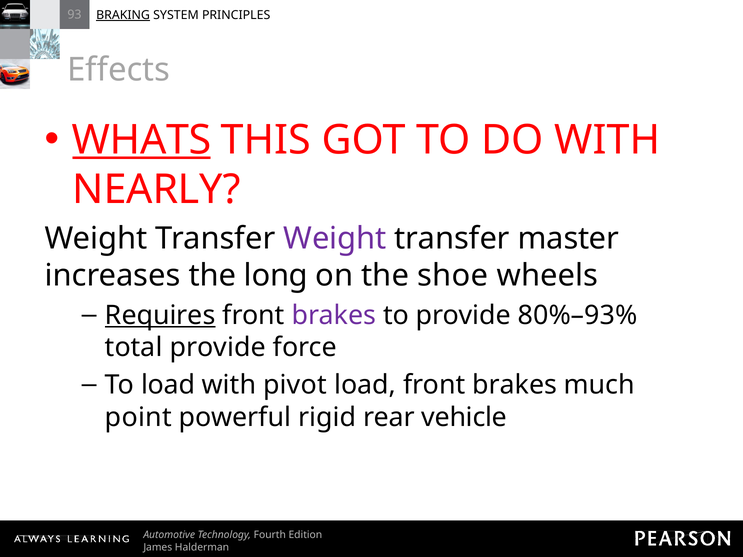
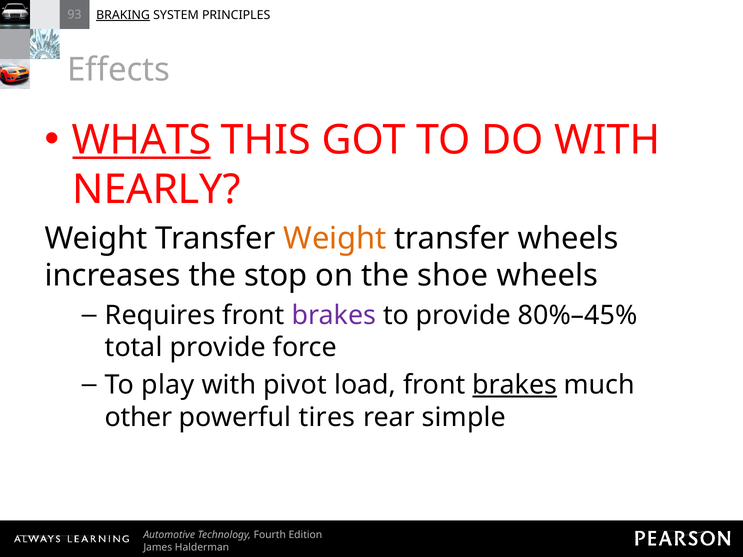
Weight at (335, 239) colour: purple -> orange
transfer master: master -> wheels
long: long -> stop
Requires underline: present -> none
80%–93%: 80%–93% -> 80%–45%
To load: load -> play
brakes at (515, 385) underline: none -> present
point: point -> other
rigid: rigid -> tires
vehicle: vehicle -> simple
